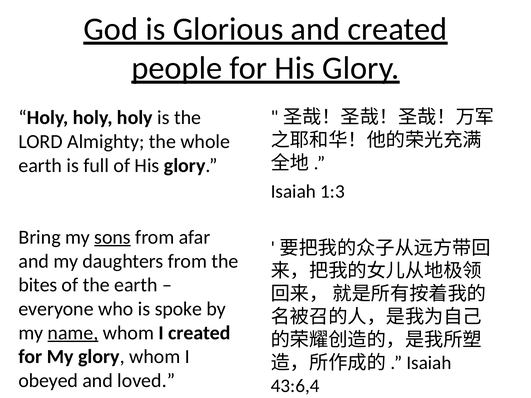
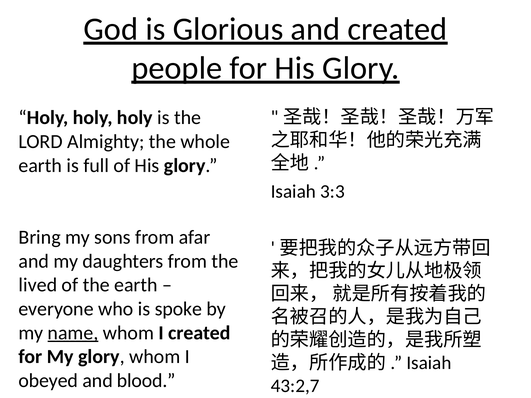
1:3: 1:3 -> 3:3
sons underline: present -> none
bites: bites -> lived
loved: loved -> blood
43:6,4: 43:6,4 -> 43:2,7
